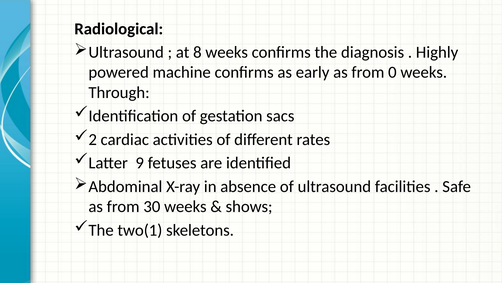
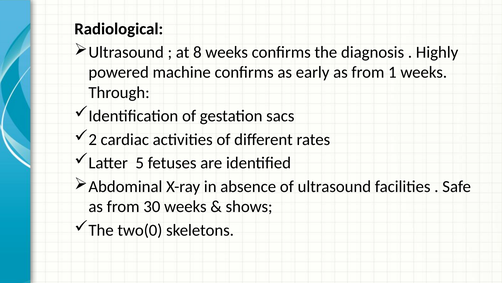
0: 0 -> 1
9: 9 -> 5
two(1: two(1 -> two(0
